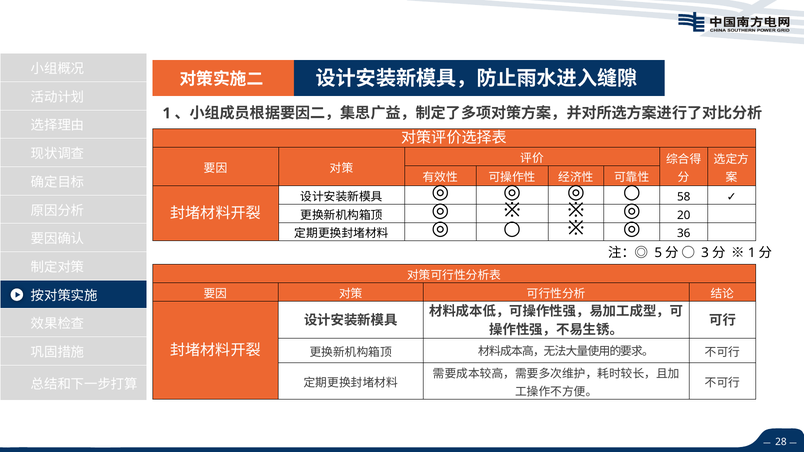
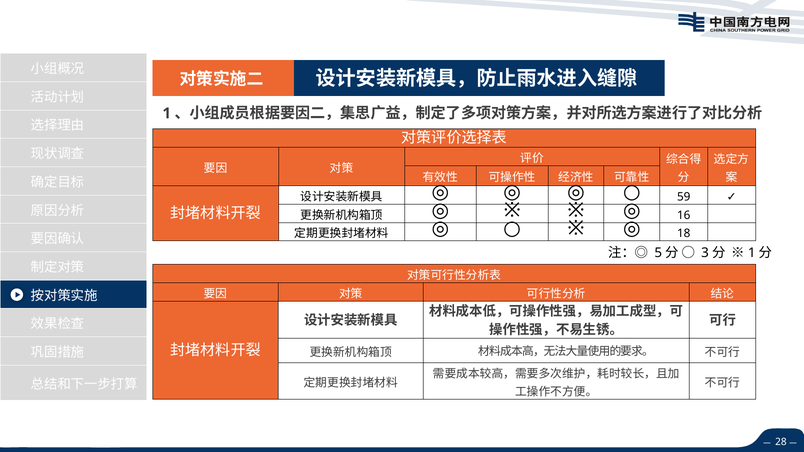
58: 58 -> 59
20: 20 -> 16
36: 36 -> 18
